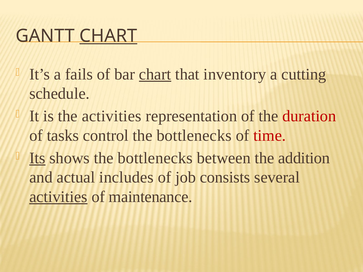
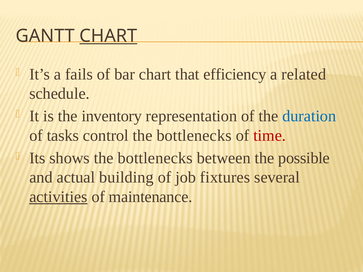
chart at (155, 74) underline: present -> none
inventory: inventory -> efficiency
cutting: cutting -> related
the activities: activities -> inventory
duration colour: red -> blue
Its underline: present -> none
addition: addition -> possible
includes: includes -> building
consists: consists -> fixtures
